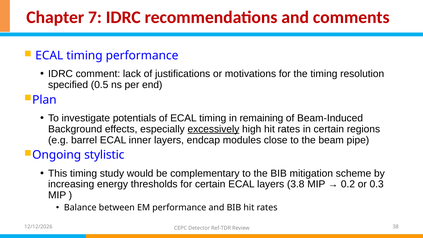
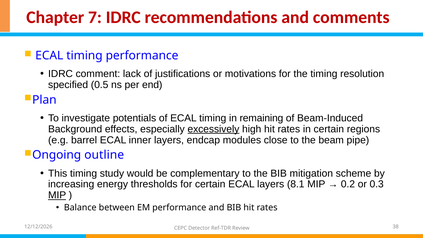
stylistic: stylistic -> outline
3.8: 3.8 -> 8.1
MIP at (57, 195) underline: none -> present
